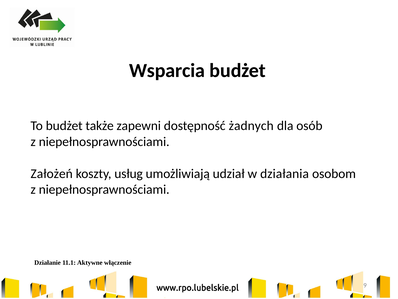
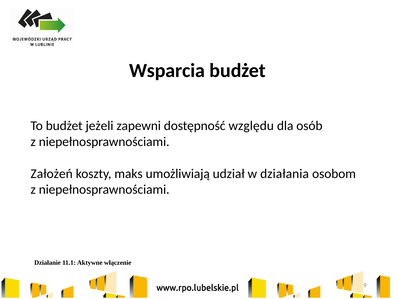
także: także -> jeżeli
żadnych: żadnych -> względu
usług: usług -> maks
